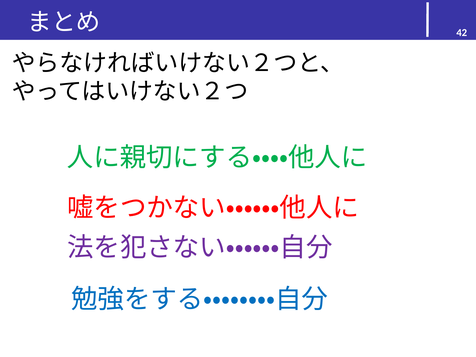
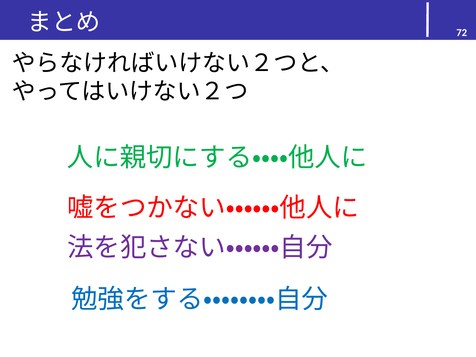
42: 42 -> 72
